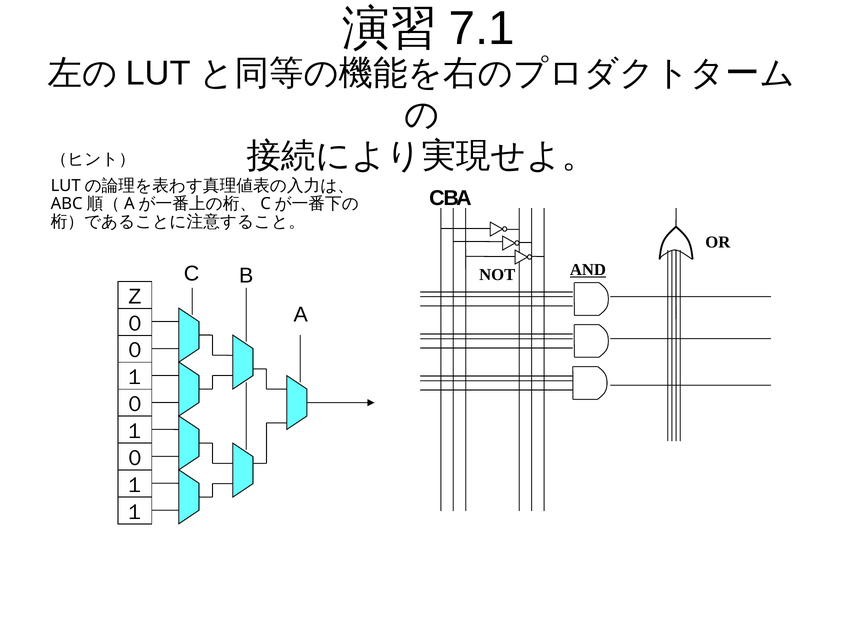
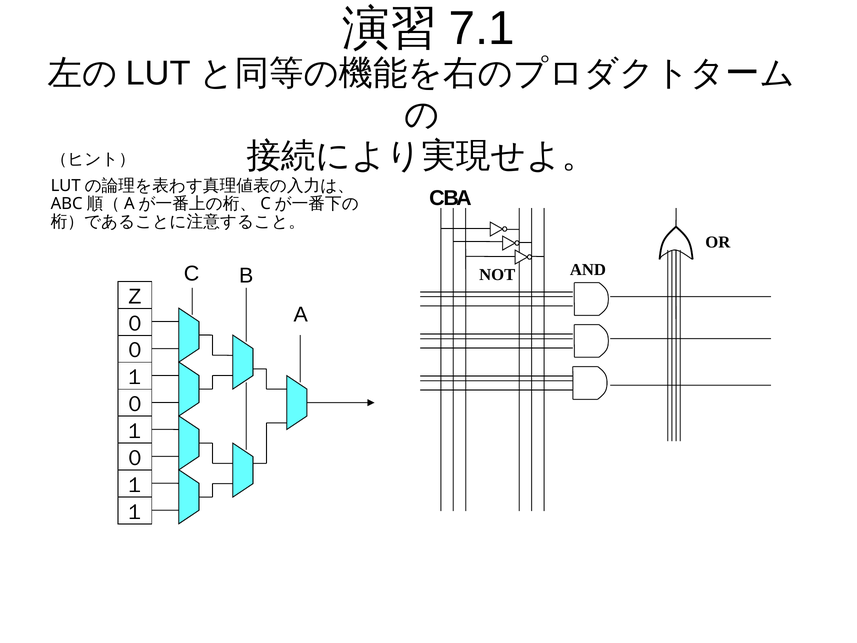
AND underline: present -> none
